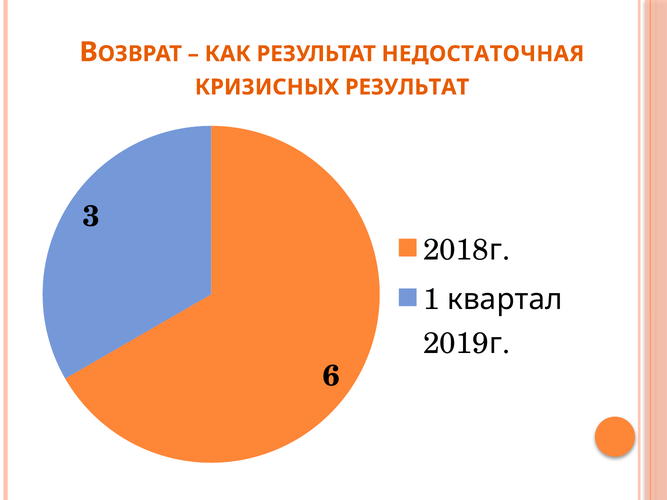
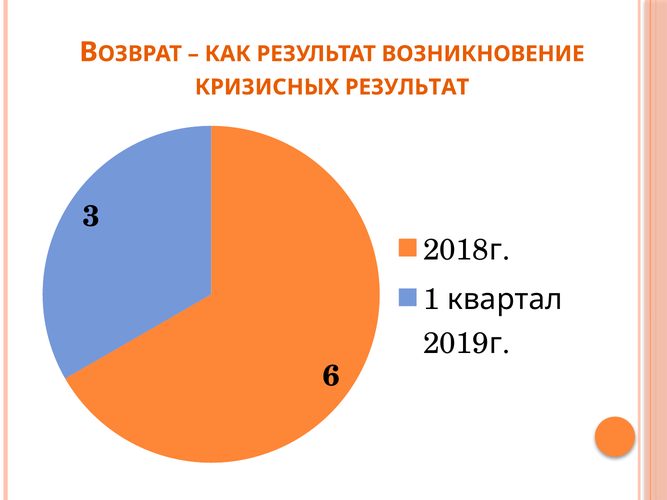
НЕДОСТАТОЧНАЯ: НЕДОСТАТОЧНАЯ -> ВОЗНИКНОВЕНИЕ
